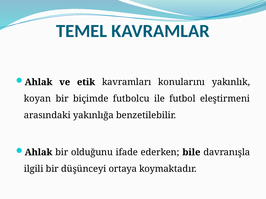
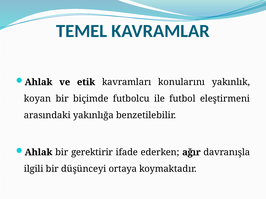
olduğunu: olduğunu -> gerektirir
bile: bile -> ağır
